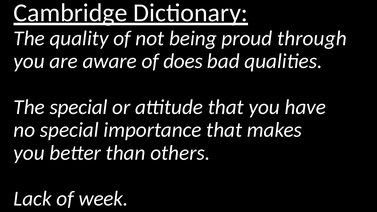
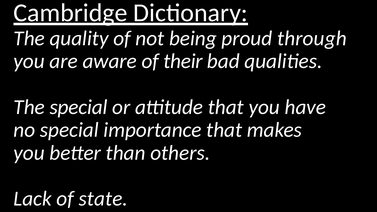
does: does -> their
week: week -> state
